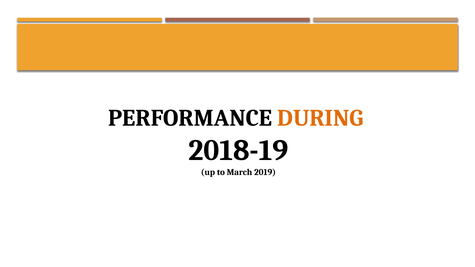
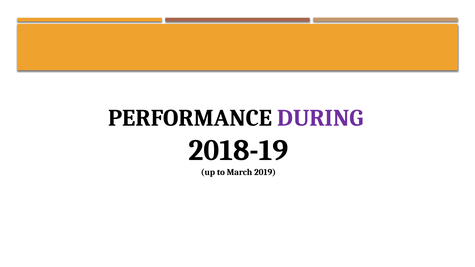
DURING colour: orange -> purple
